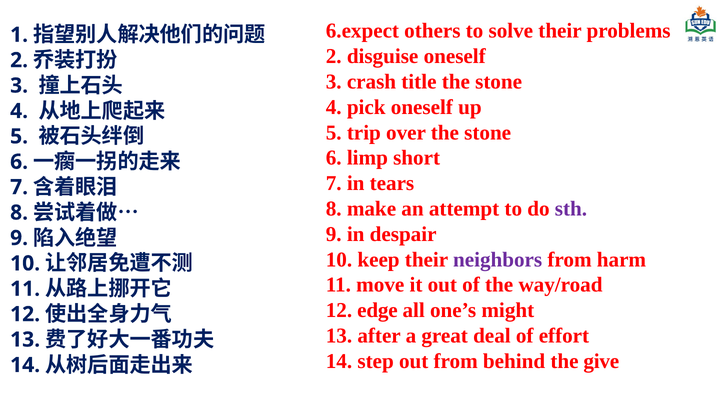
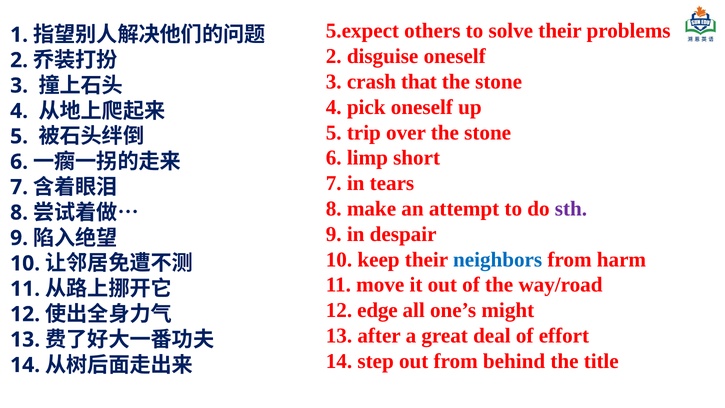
6.expect: 6.expect -> 5.expect
title: title -> that
neighbors colour: purple -> blue
give: give -> title
